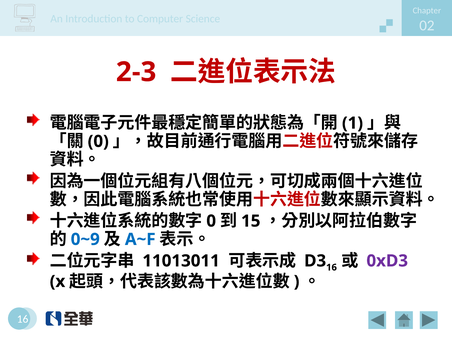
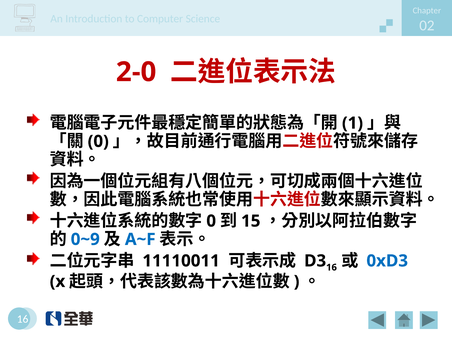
2-3: 2-3 -> 2-0
11013011: 11013011 -> 11110011
0xD3 colour: purple -> blue
